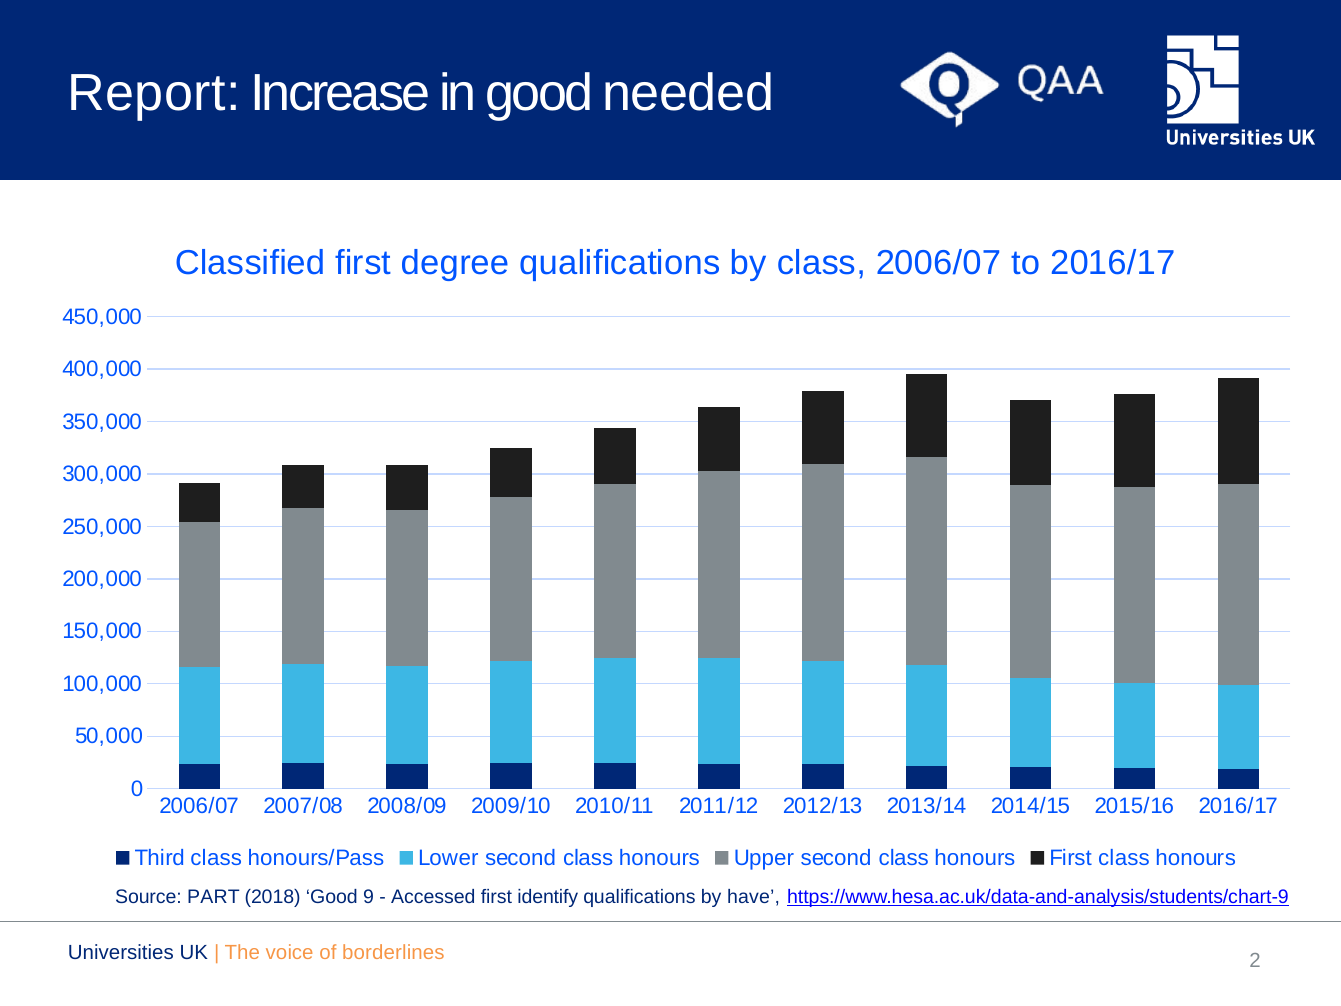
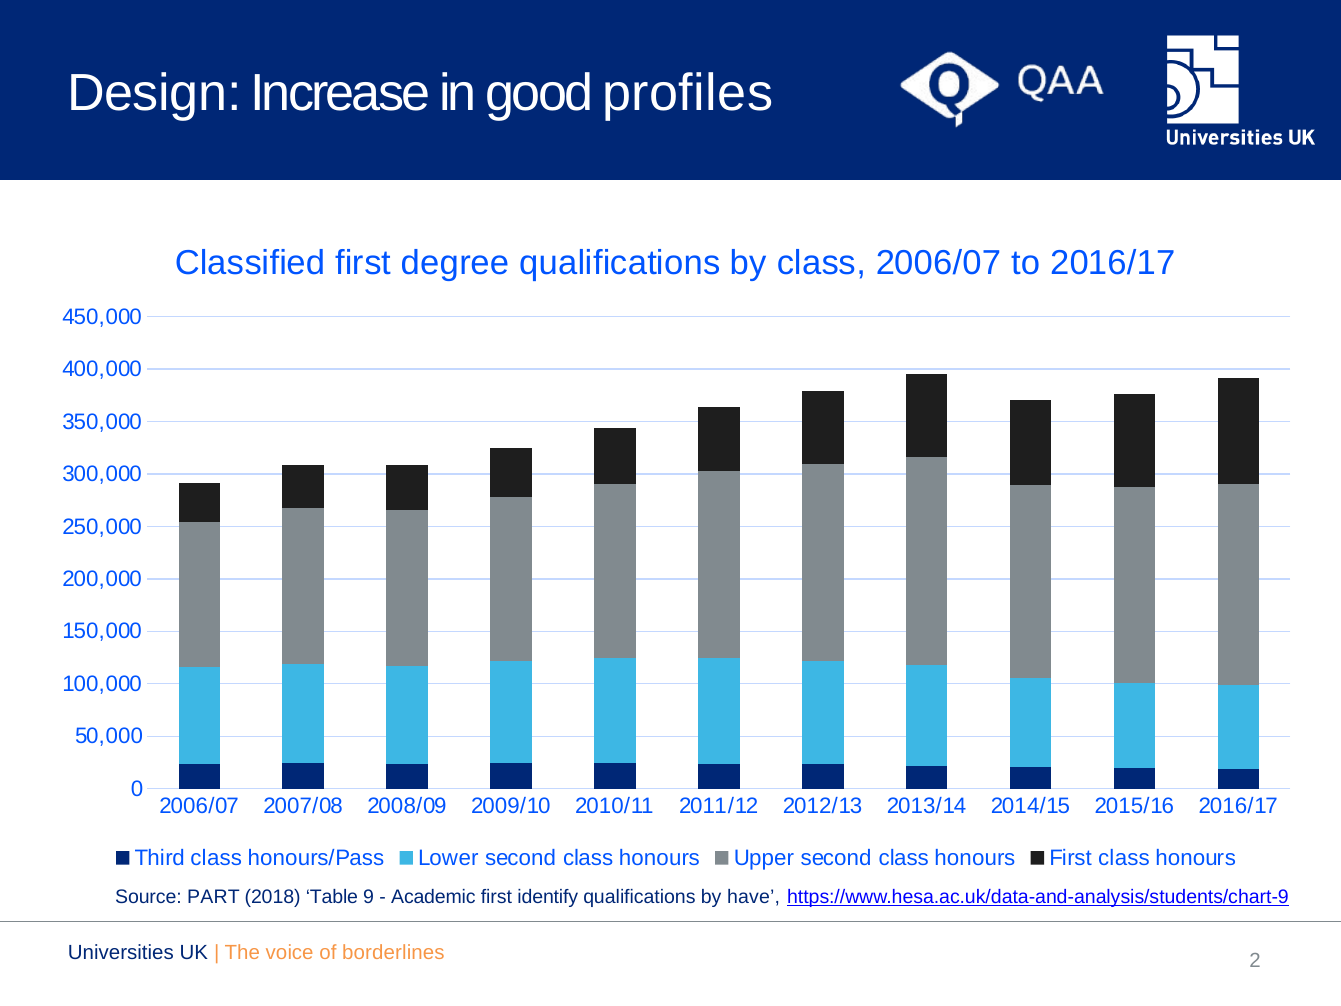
Report: Report -> Design
needed: needed -> profiles
2018 Good: Good -> Table
Accessed: Accessed -> Academic
